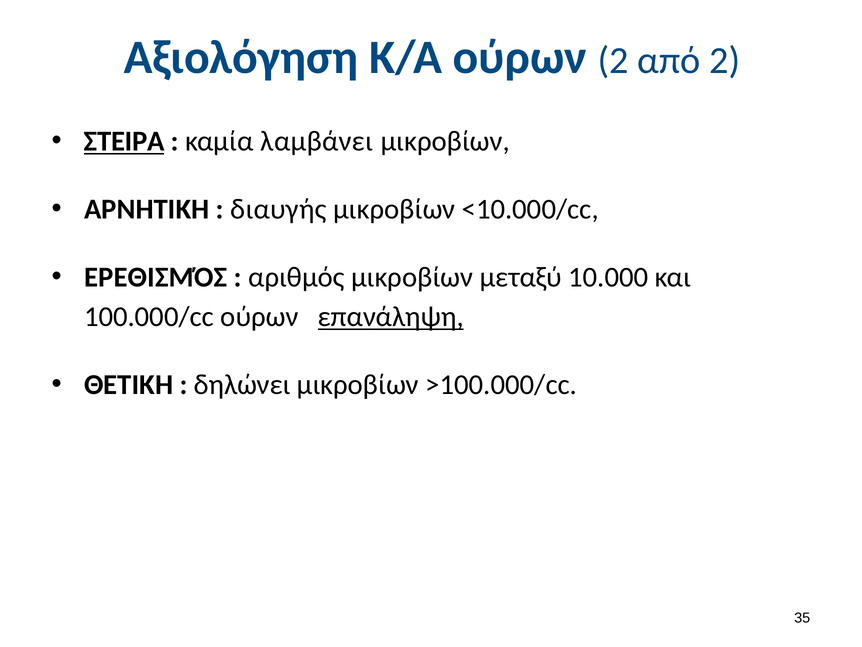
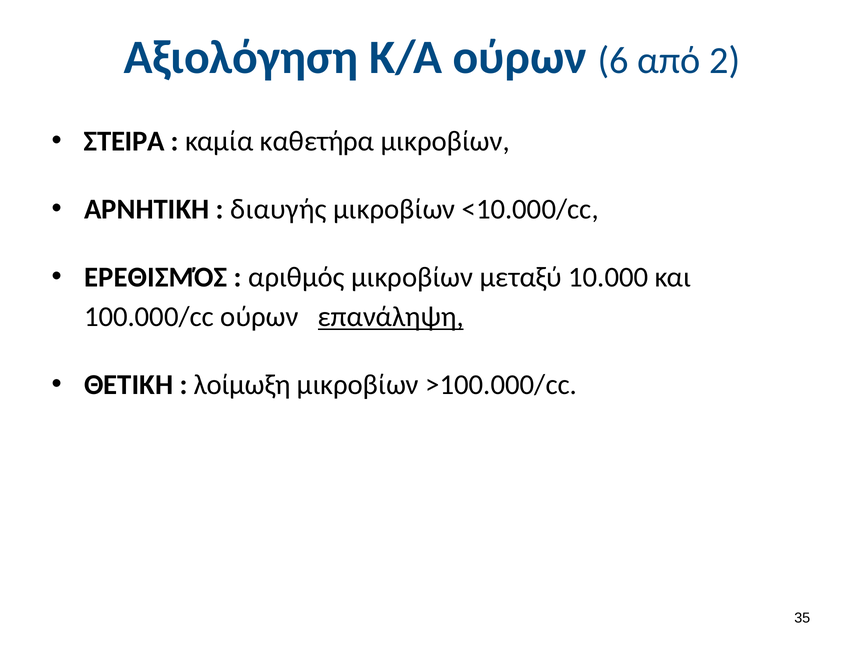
ούρων 2: 2 -> 6
ΣΤΕΙΡΑ underline: present -> none
λαμβάνει: λαμβάνει -> καθετήρα
δηλώνει: δηλώνει -> λοίμωξη
